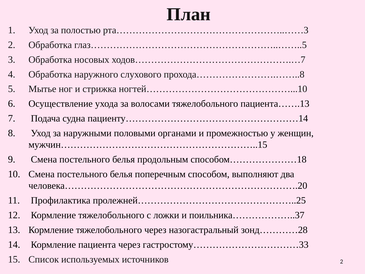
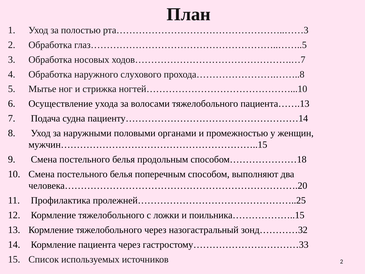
поильника………………..37: поильника………………..37 -> поильника………………..15
зонд…………28: зонд…………28 -> зонд…………32
